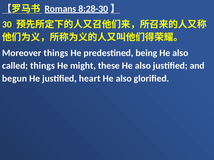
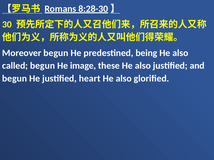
Moreover things: things -> begun
called things: things -> begun
might: might -> image
